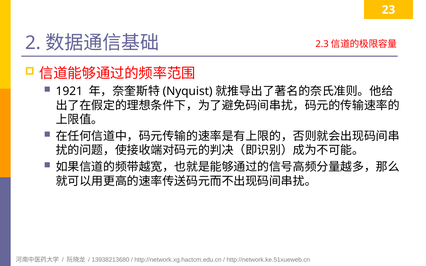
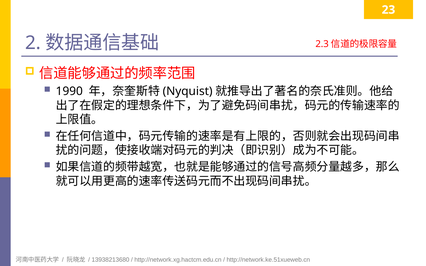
1921: 1921 -> 1990
